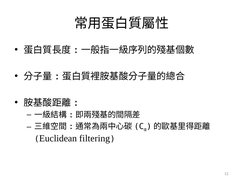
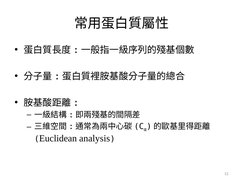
filtering: filtering -> analysis
